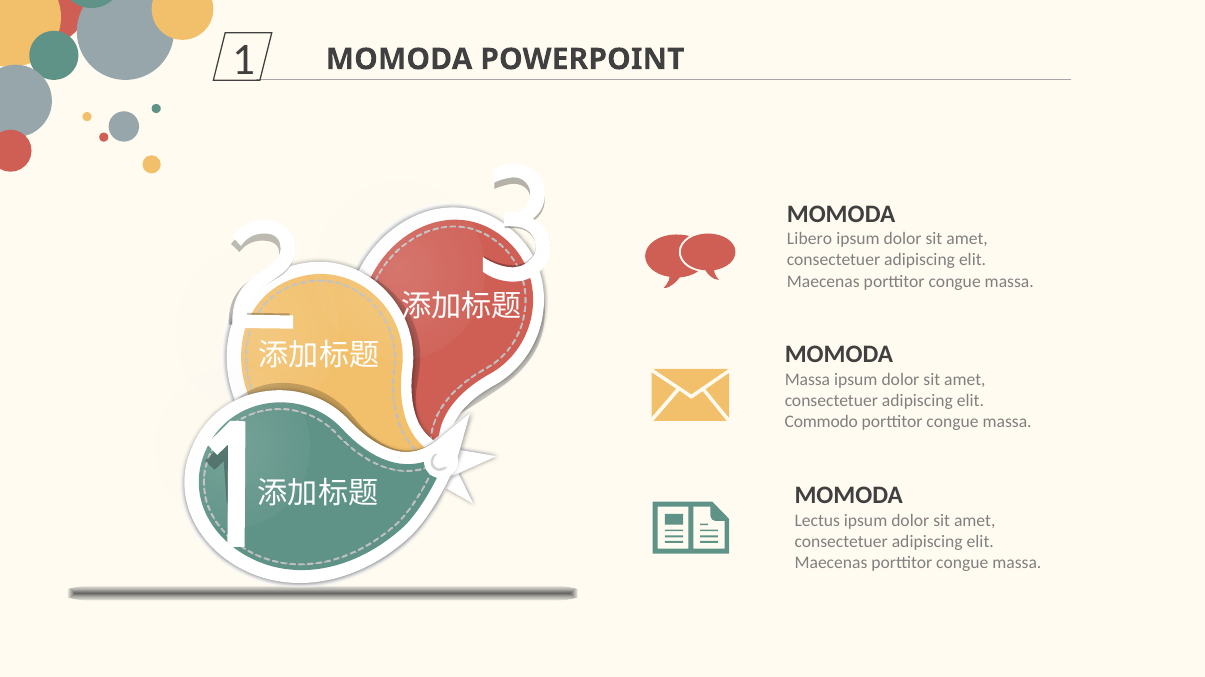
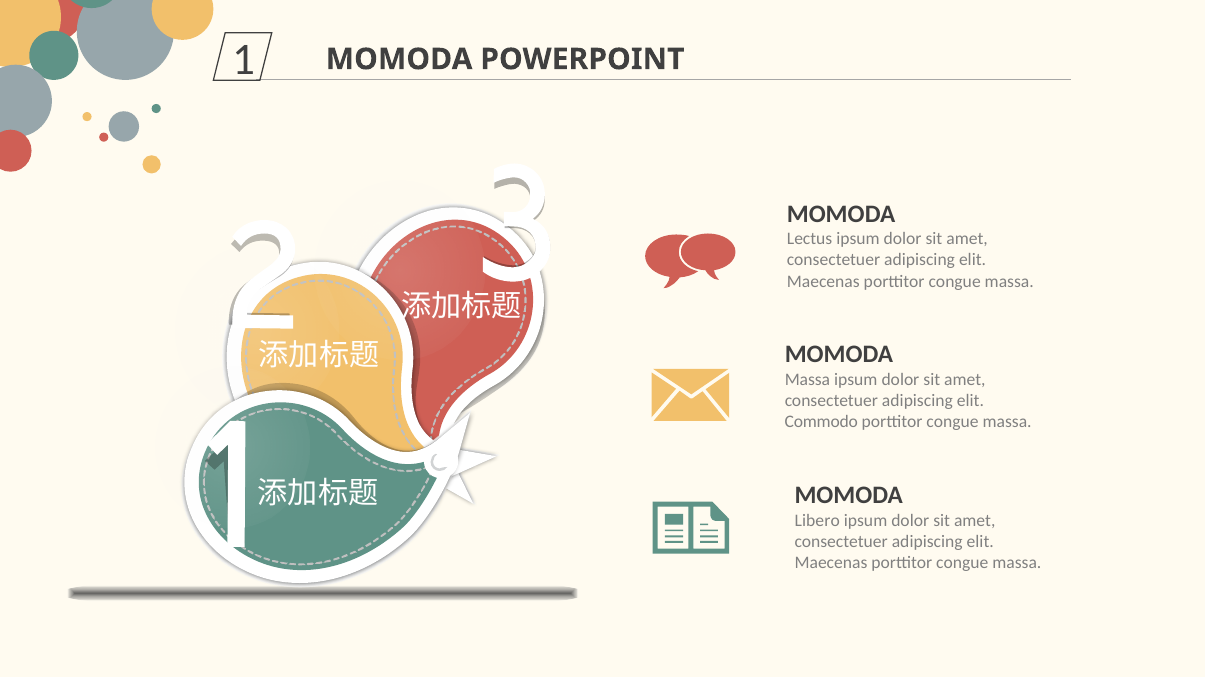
Libero: Libero -> Lectus
Lectus: Lectus -> Libero
